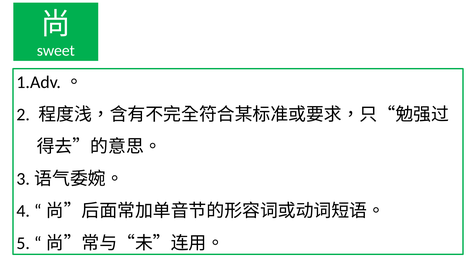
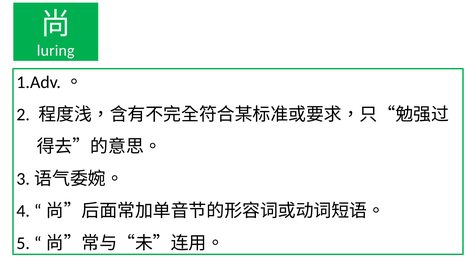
sweet: sweet -> luring
